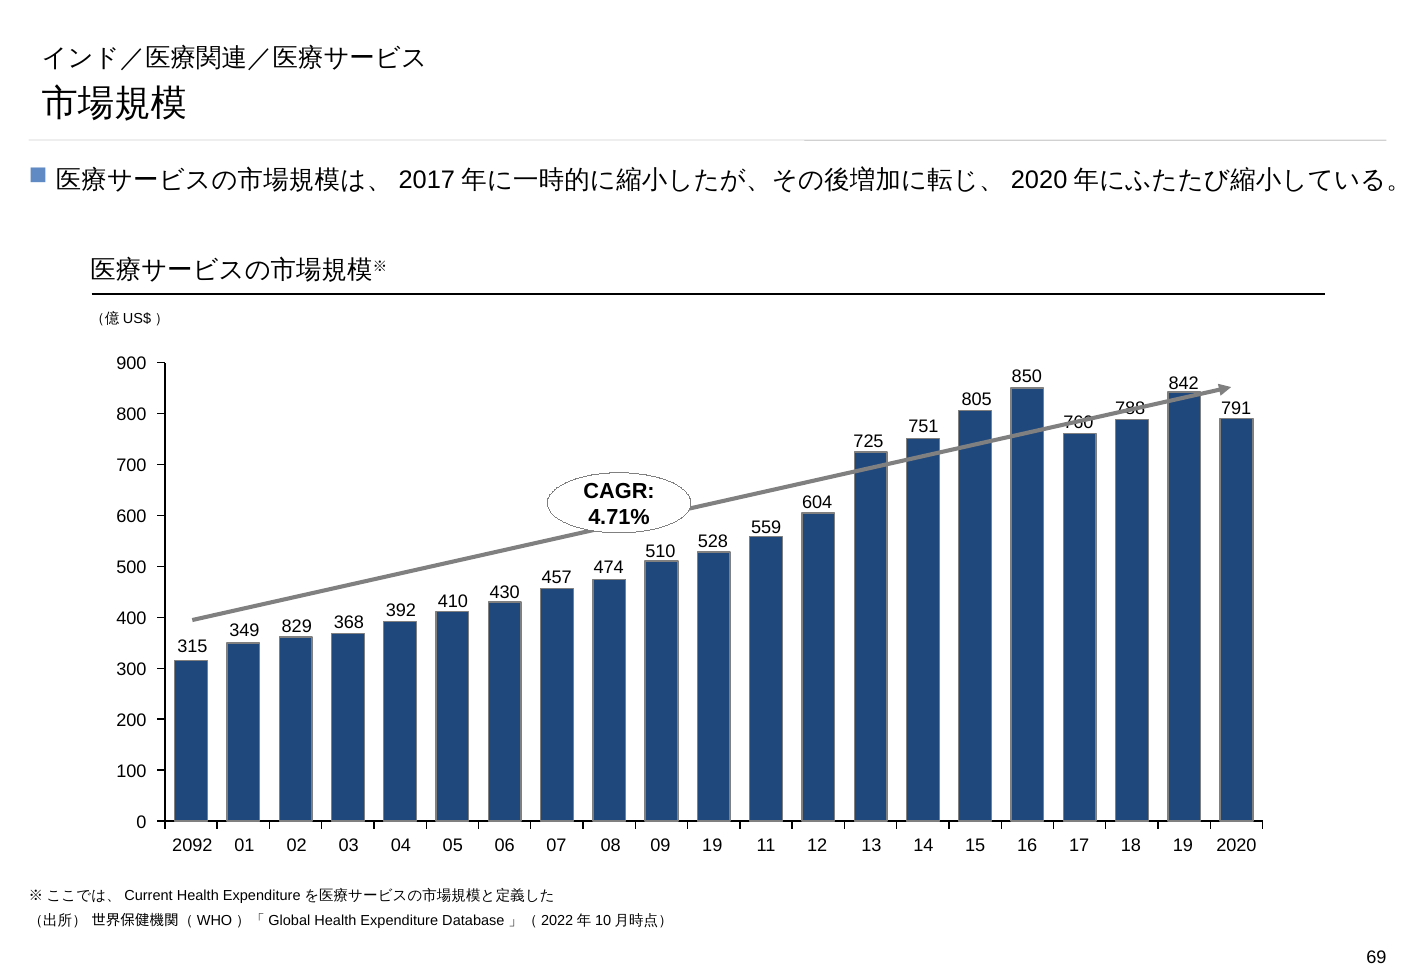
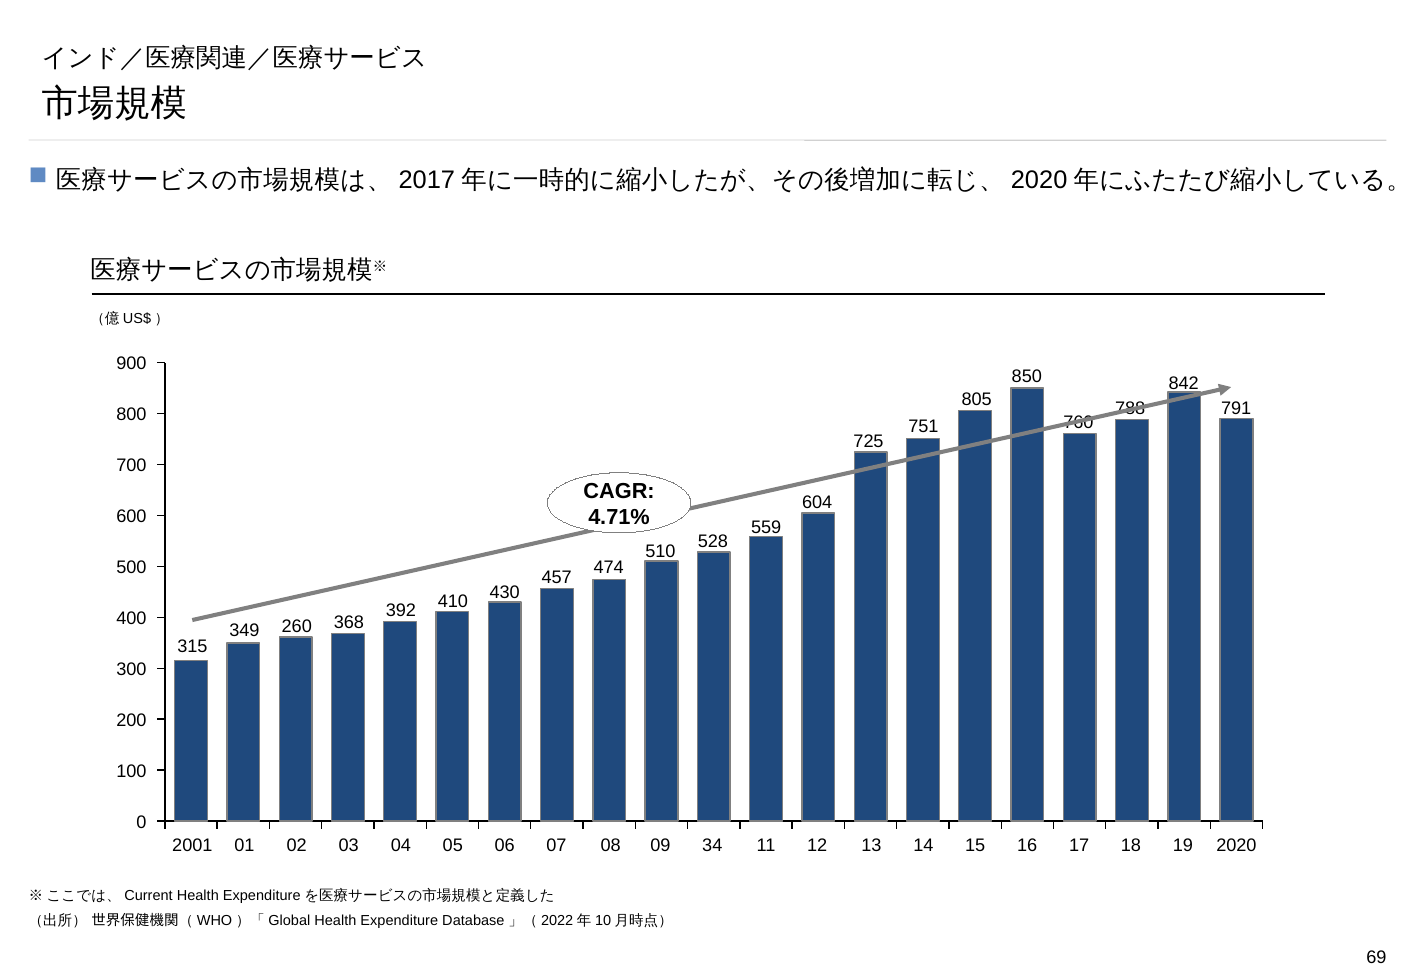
829: 829 -> 260
2092: 2092 -> 2001
09 19: 19 -> 34
